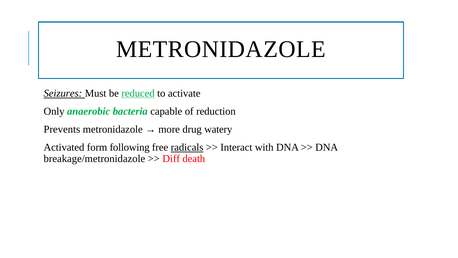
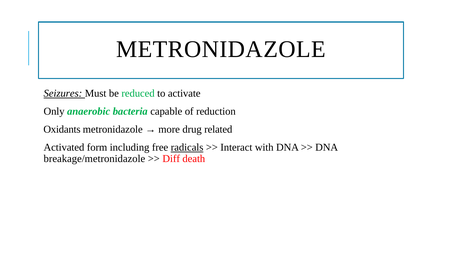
reduced underline: present -> none
Prevents: Prevents -> Oxidants
watery: watery -> related
following: following -> including
